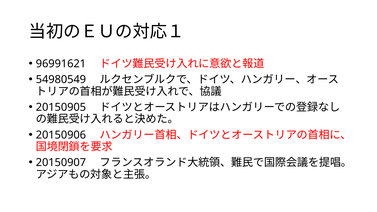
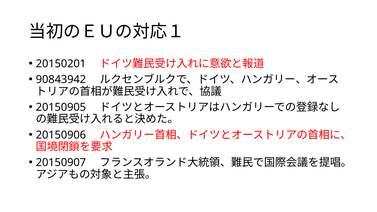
96991621: 96991621 -> 20150201
54980549: 54980549 -> 90843942
